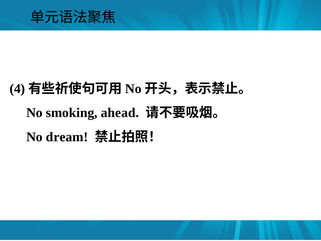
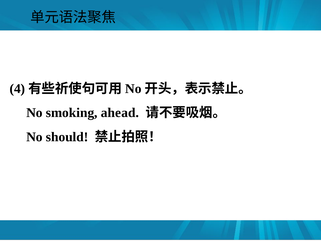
dream: dream -> should
